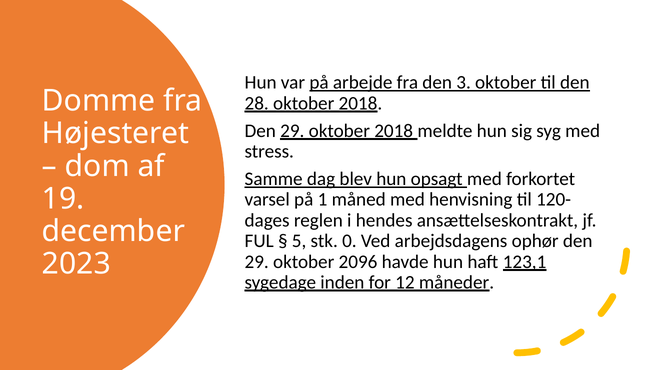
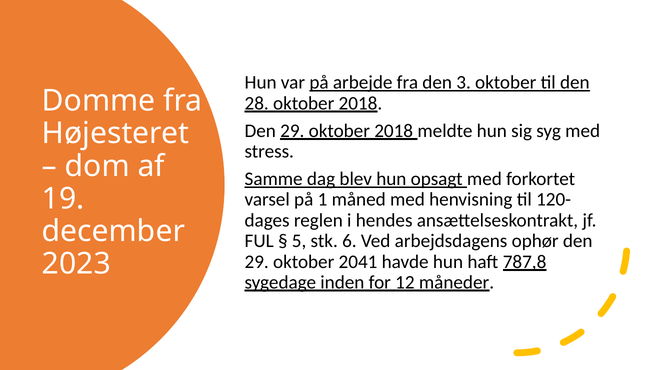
0: 0 -> 6
2096: 2096 -> 2041
123,1: 123,1 -> 787,8
